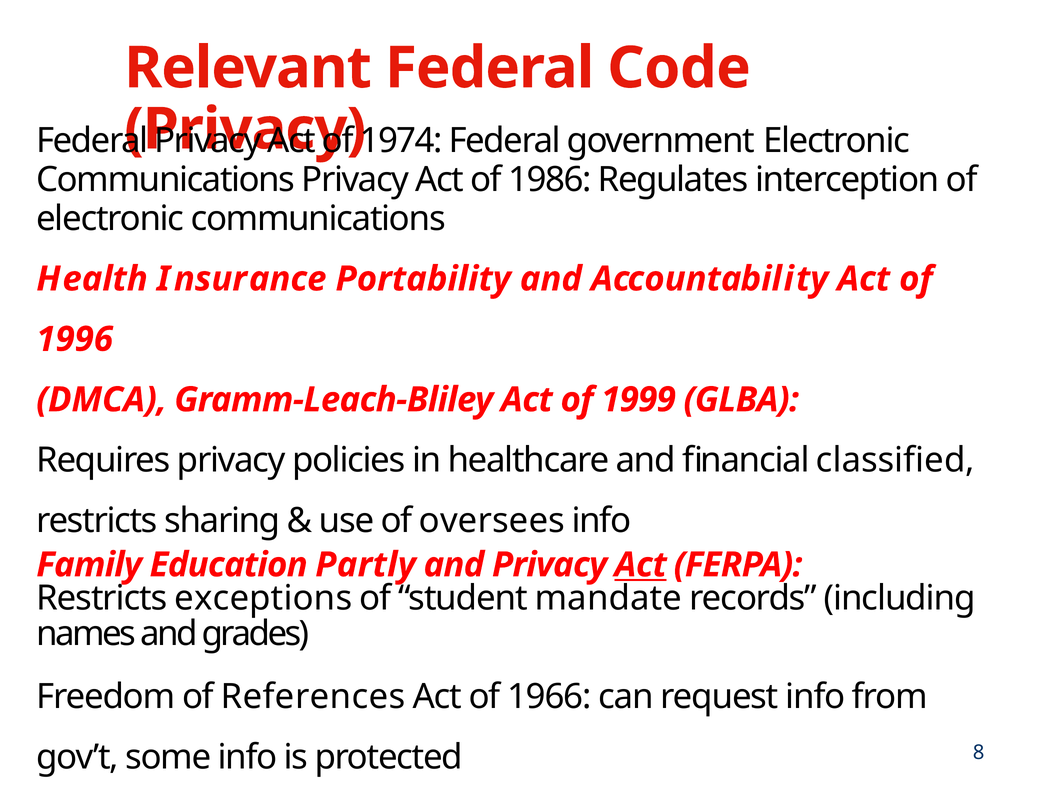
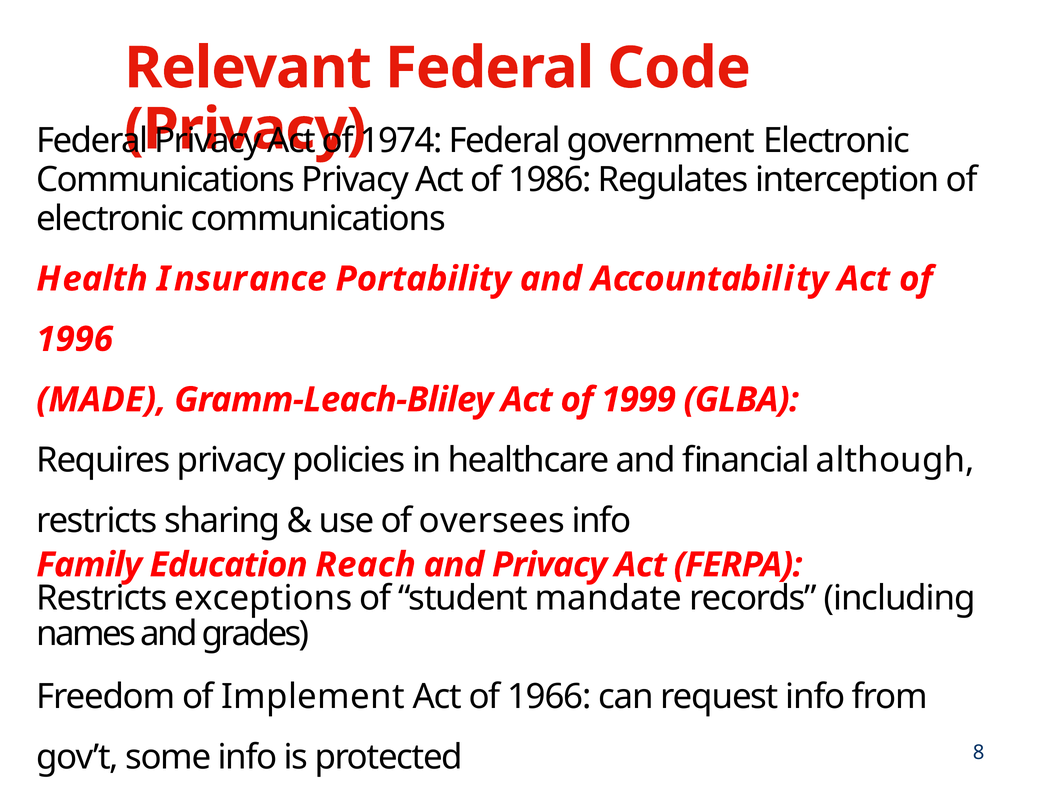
DMCA: DMCA -> MADE
classified: classified -> although
Partly: Partly -> Reach
Act at (641, 564) underline: present -> none
References: References -> Implement
